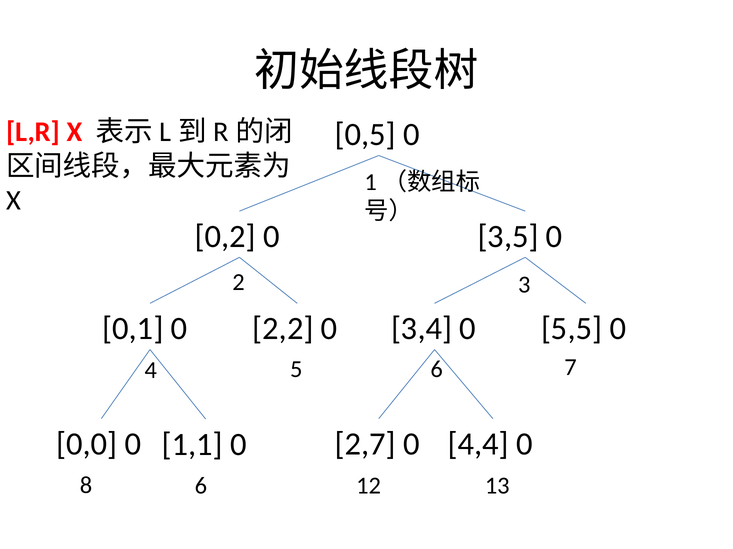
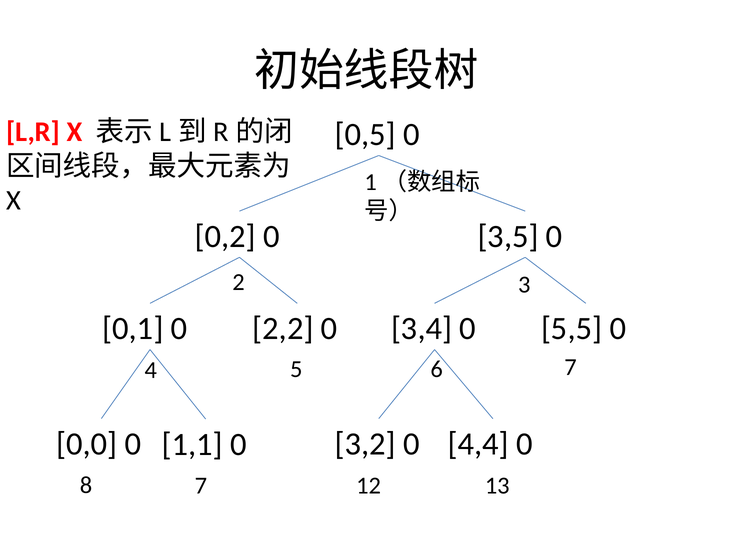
2,7: 2,7 -> 3,2
8 6: 6 -> 7
